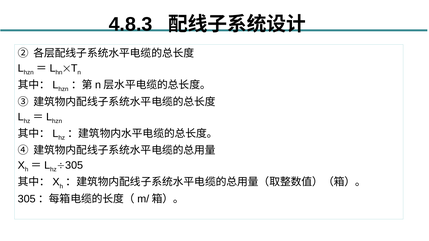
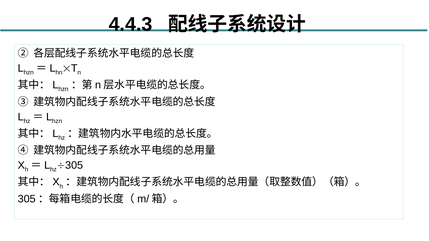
4.8.3: 4.8.3 -> 4.4.3
